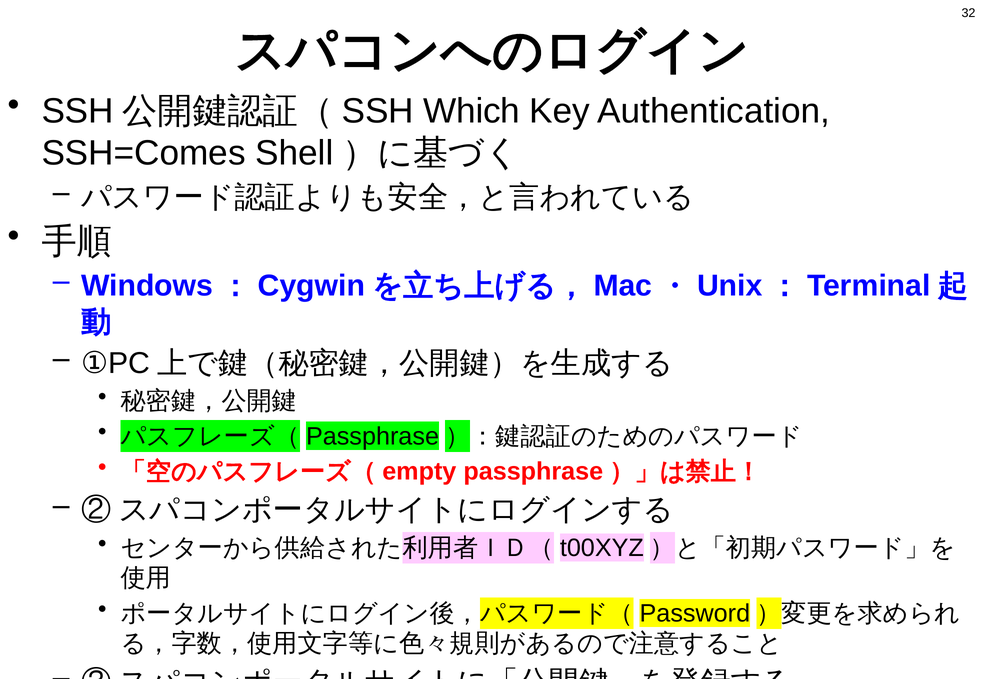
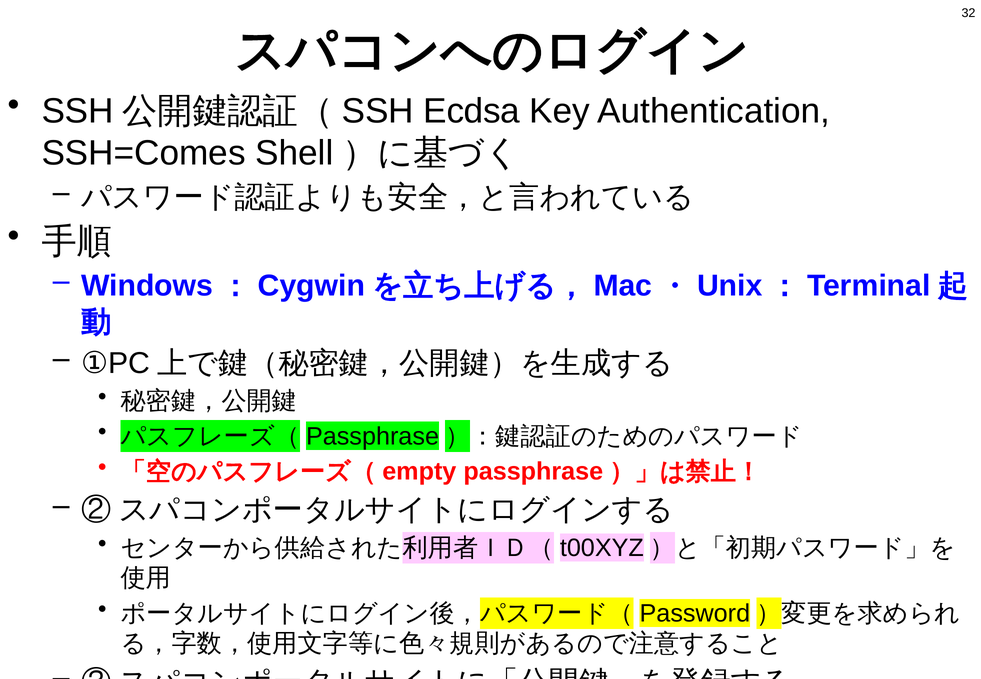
Which: Which -> Ecdsa
